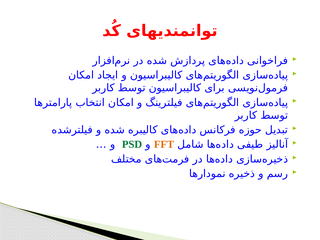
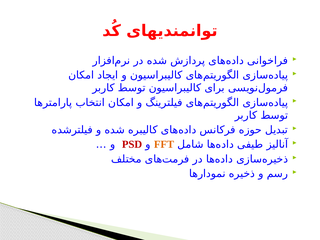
PSD colour: green -> red
